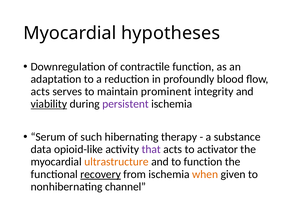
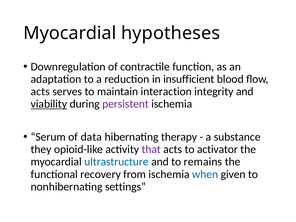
profoundly: profoundly -> insufficient
prominent: prominent -> interaction
such: such -> data
data: data -> they
ultrastructure colour: orange -> blue
to function: function -> remains
recovery underline: present -> none
when colour: orange -> blue
channel: channel -> settings
